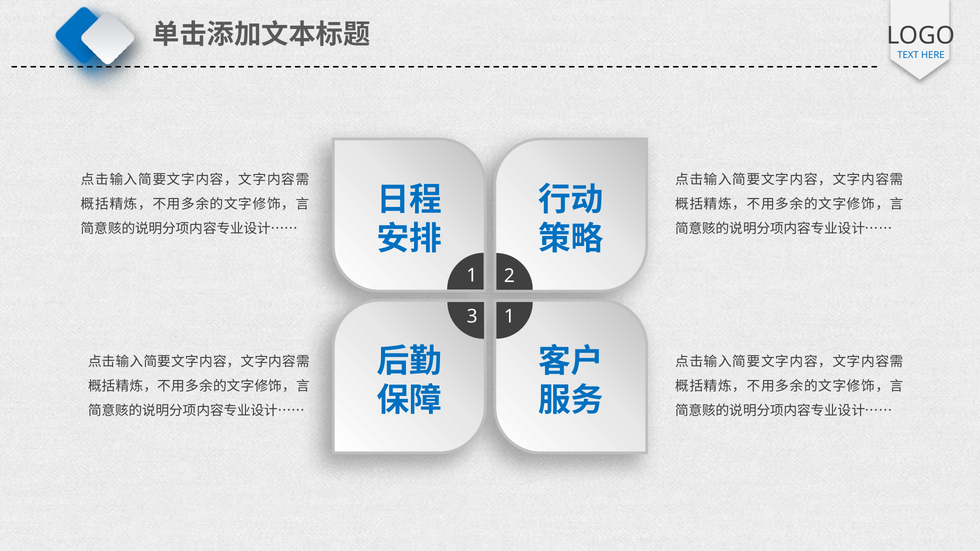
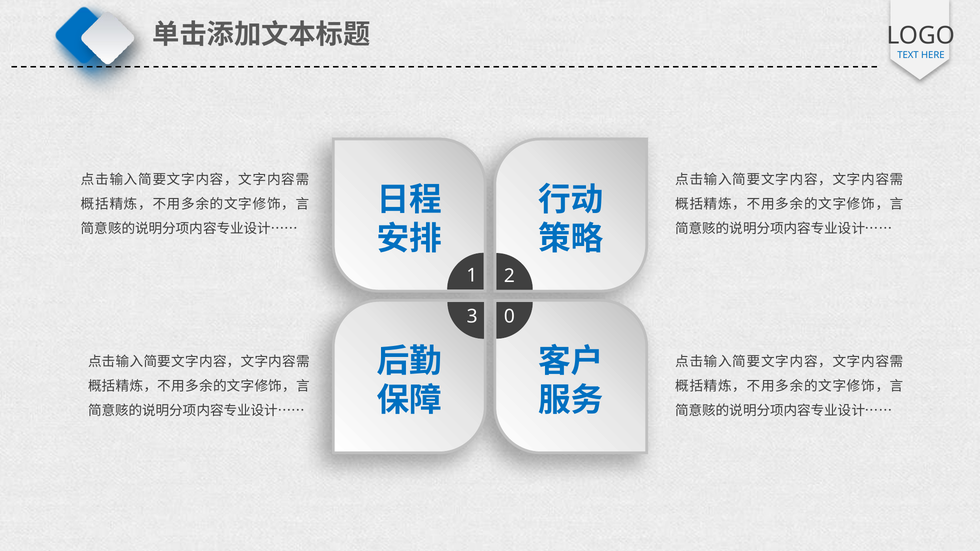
3 1: 1 -> 0
